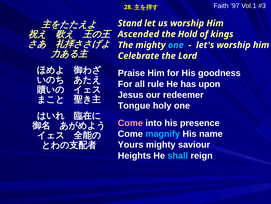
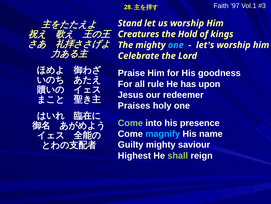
Ascended: Ascended -> Creatures
Tongue: Tongue -> Praises
Come at (130, 123) colour: pink -> light green
Yours: Yours -> Guilty
Heights: Heights -> Highest
shall colour: light blue -> light green
